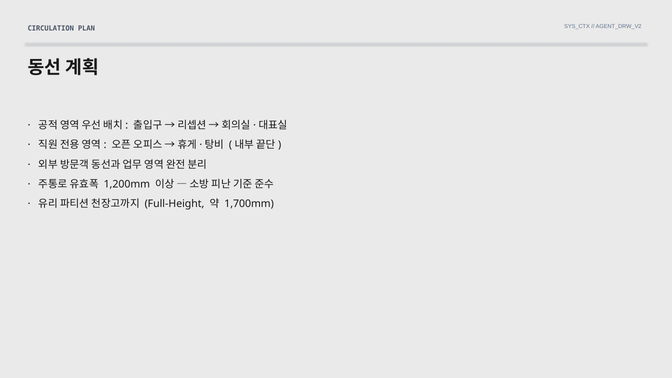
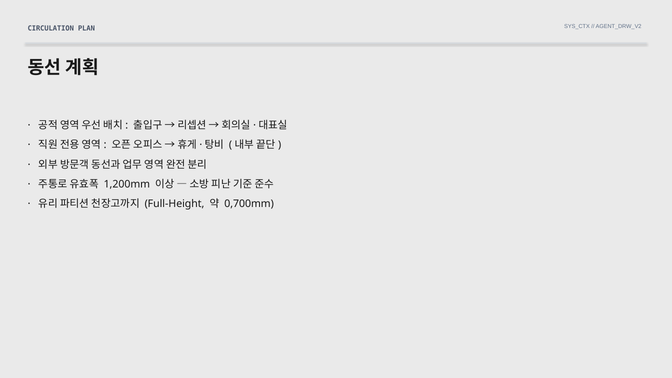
1,700mm: 1,700mm -> 0,700mm
